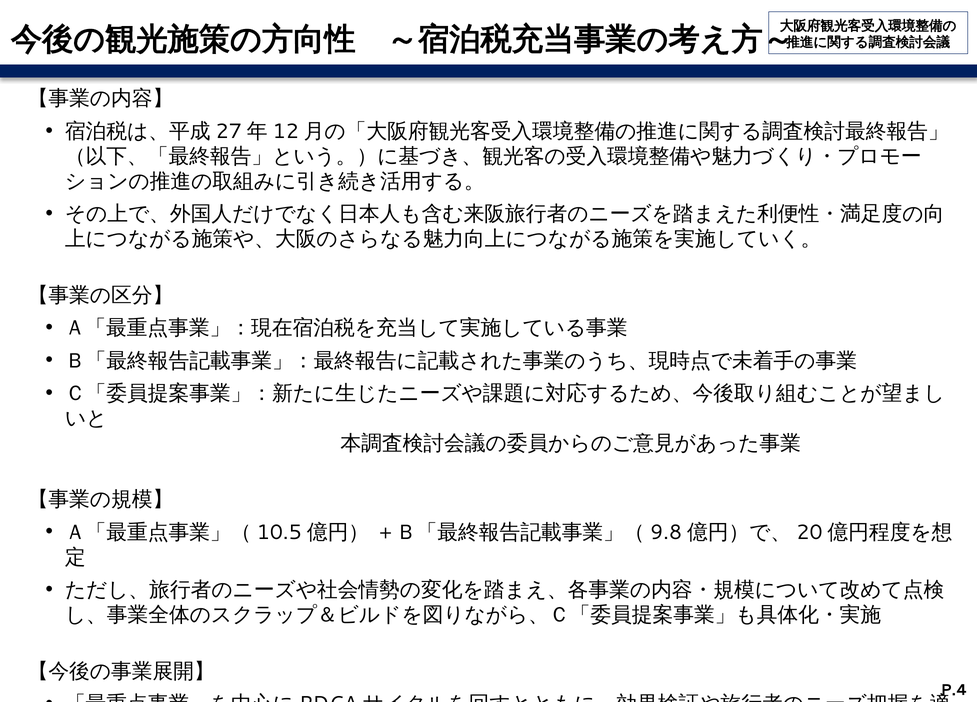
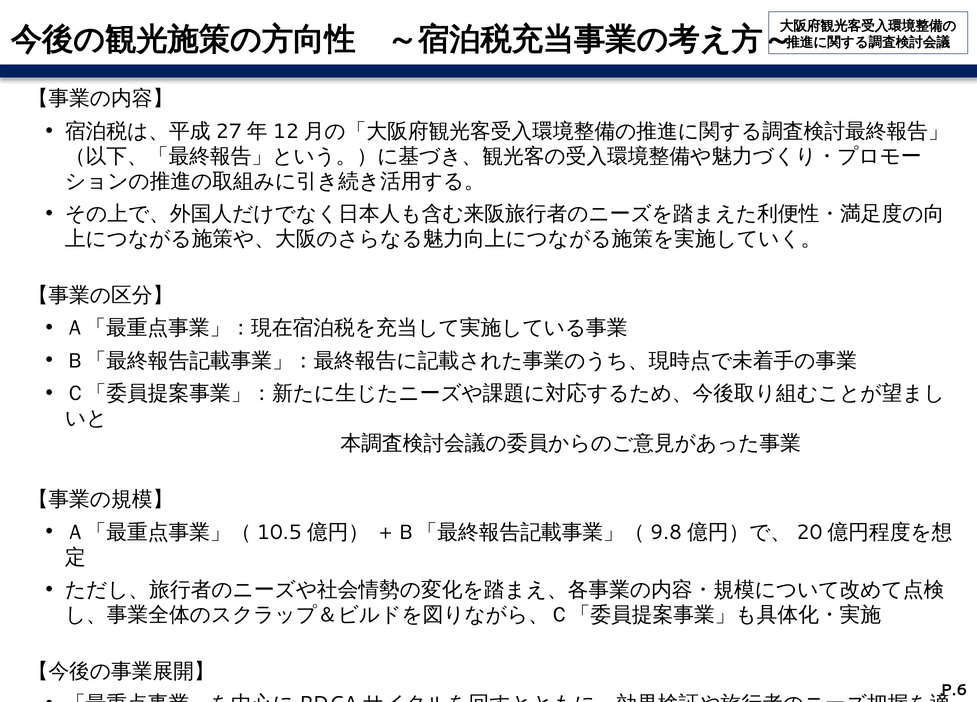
P.4: P.4 -> P.6
